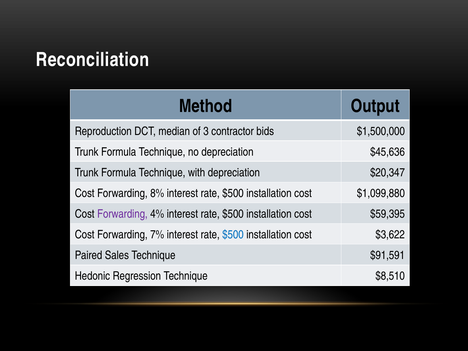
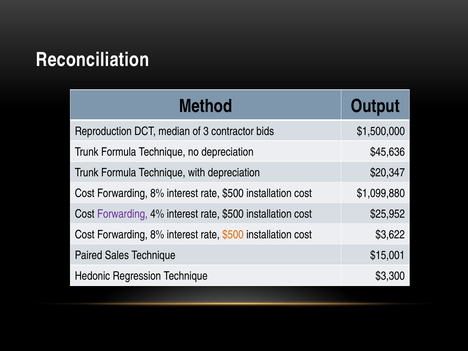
$59,395: $59,395 -> $25,952
7% at (157, 235): 7% -> 8%
$500 at (233, 235) colour: blue -> orange
$91,591: $91,591 -> $15,001
$8,510: $8,510 -> $3,300
